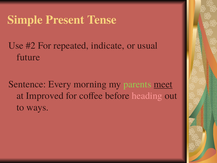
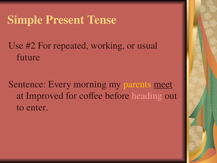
indicate: indicate -> working
parents colour: light green -> yellow
ways: ways -> enter
